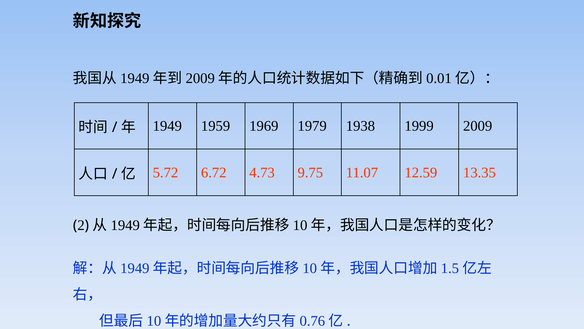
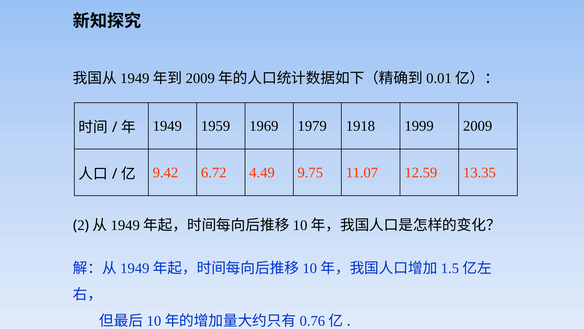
1938: 1938 -> 1918
5.72: 5.72 -> 9.42
4.73: 4.73 -> 4.49
